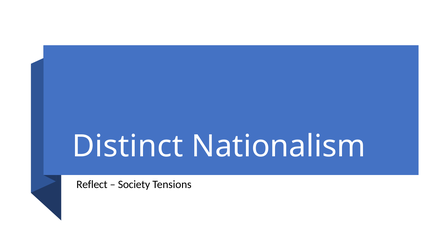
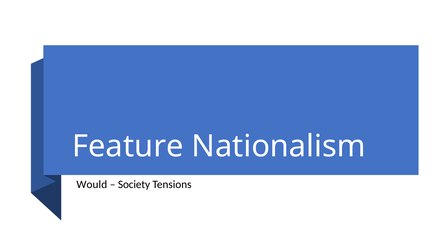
Distinct: Distinct -> Feature
Reflect: Reflect -> Would
